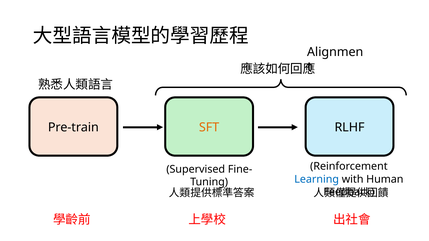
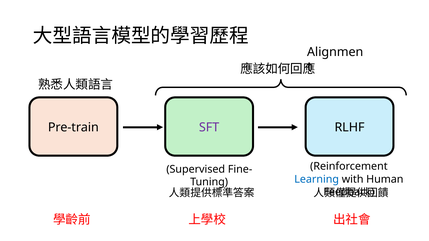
SFT colour: orange -> purple
